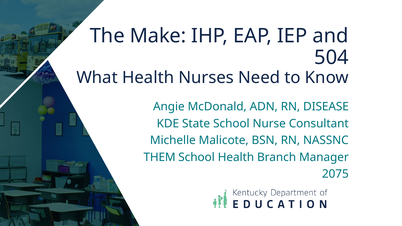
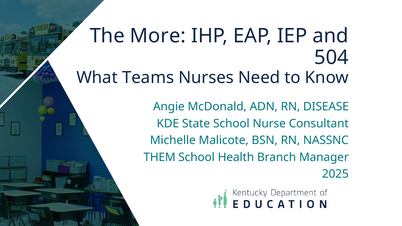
Make: Make -> More
What Health: Health -> Teams
2075: 2075 -> 2025
